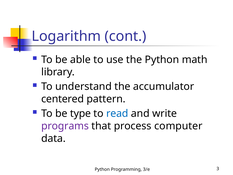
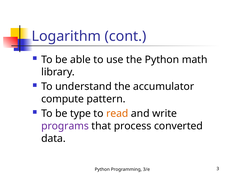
centered: centered -> compute
read colour: blue -> orange
computer: computer -> converted
